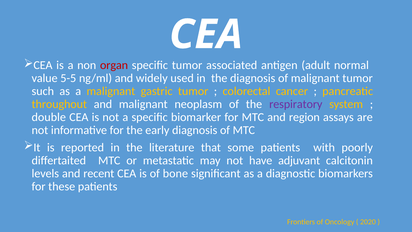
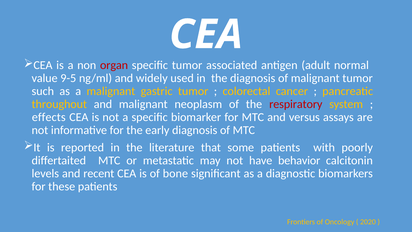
5-5: 5-5 -> 9-5
respiratory colour: purple -> red
double: double -> effects
region: region -> versus
adjuvant: adjuvant -> behavior
